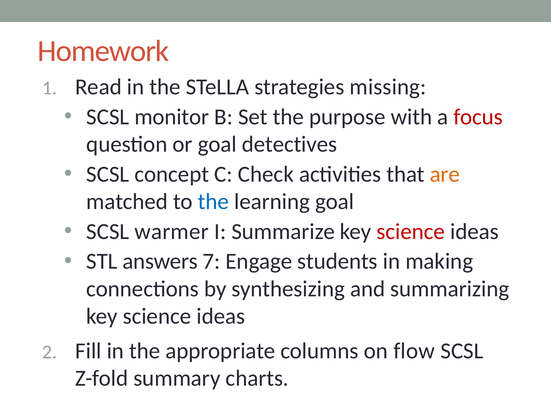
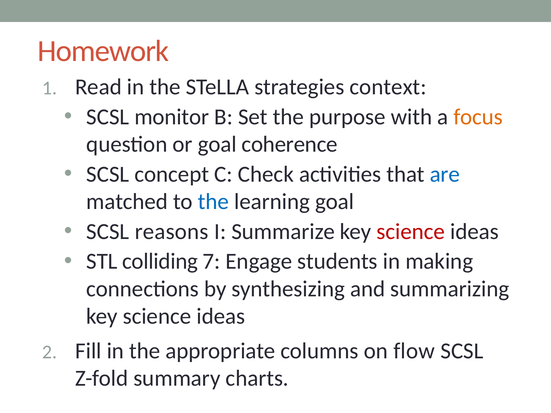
missing: missing -> context
focus colour: red -> orange
detectives: detectives -> coherence
are colour: orange -> blue
warmer: warmer -> reasons
answers: answers -> colliding
